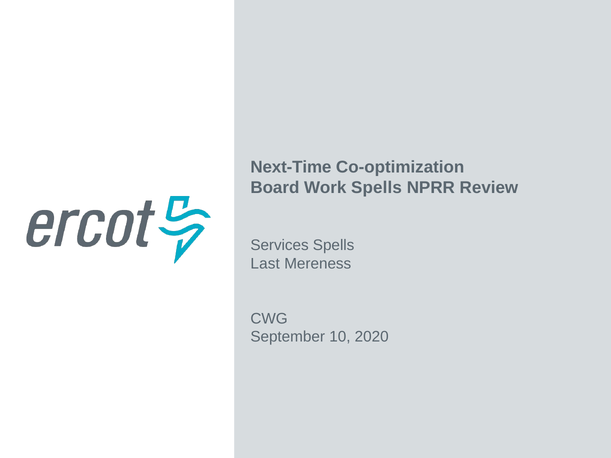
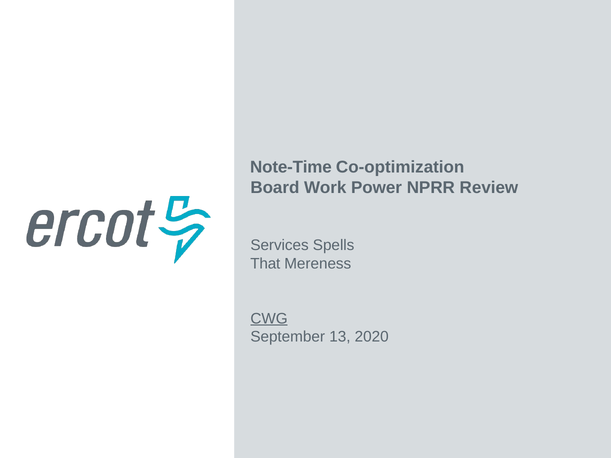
Next-Time: Next-Time -> Note-Time
Work Spells: Spells -> Power
Last: Last -> That
CWG underline: none -> present
10: 10 -> 13
